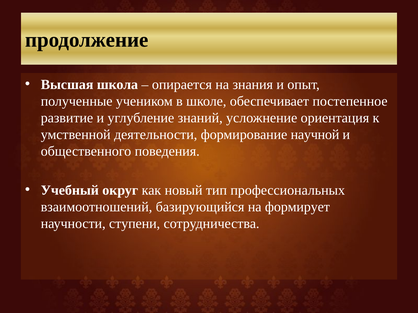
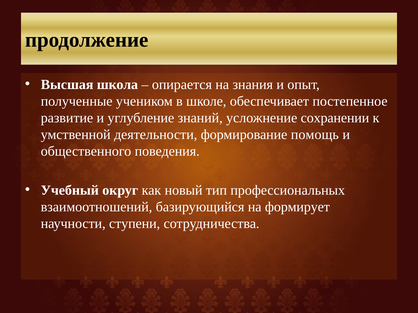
ориентация: ориентация -> сохранении
научной: научной -> помощь
